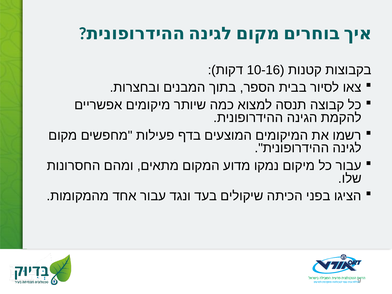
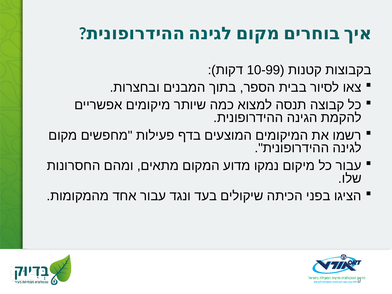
10-16: 10-16 -> 10-99
